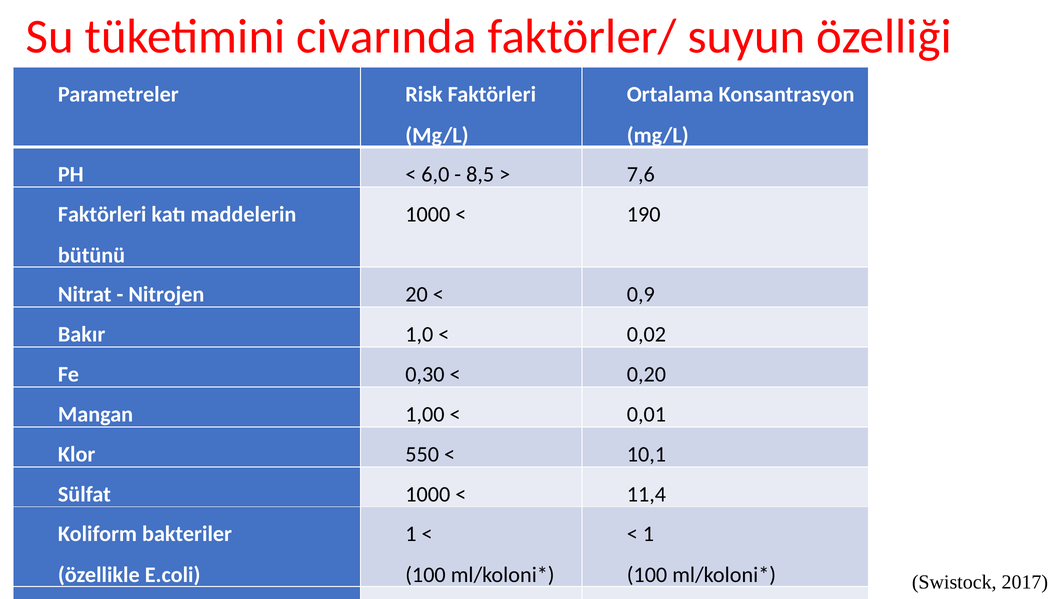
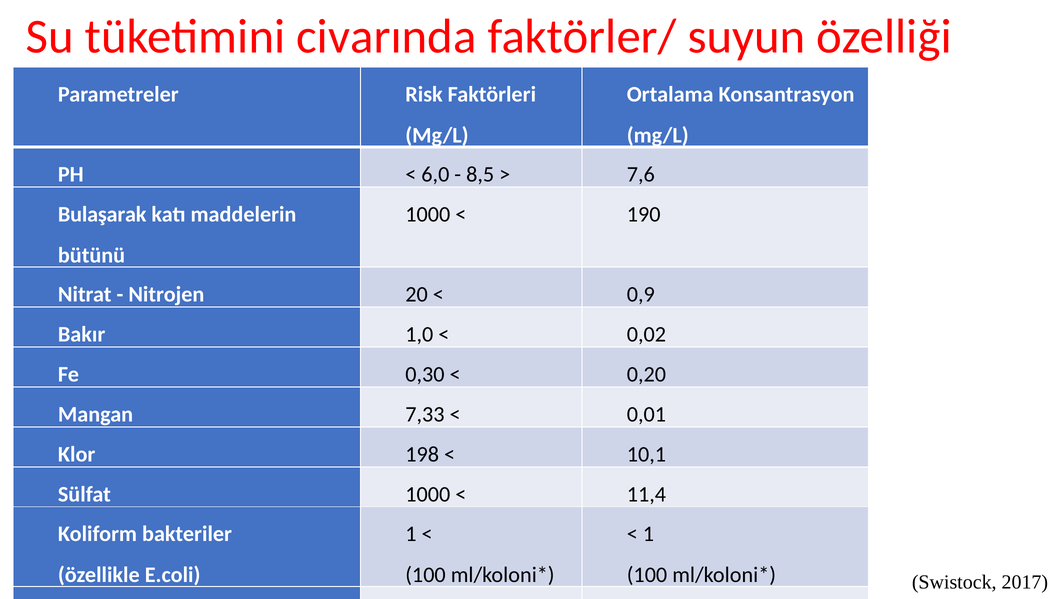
Faktörleri at (102, 214): Faktörleri -> Bulaşarak
1,00: 1,00 -> 7,33
550: 550 -> 198
